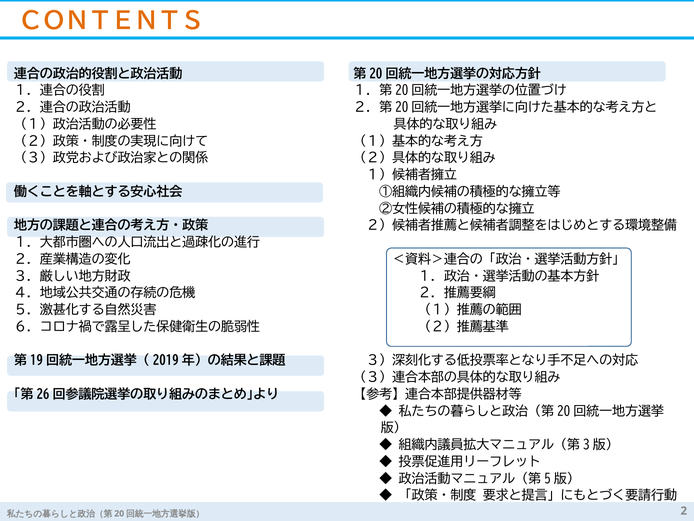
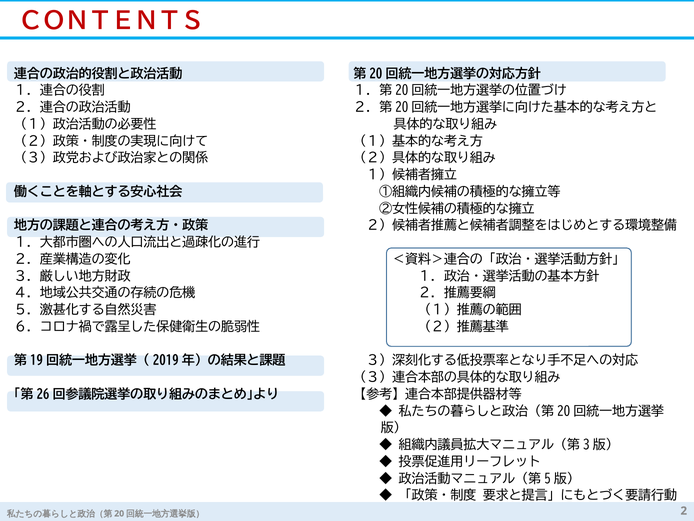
ＣＯＮＴＥＮＴＳ colour: orange -> red
